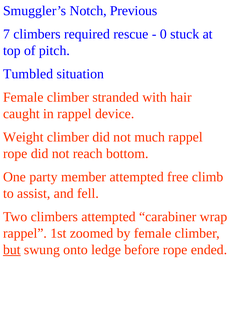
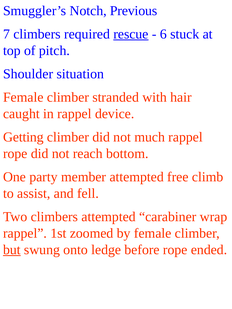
rescue underline: none -> present
0: 0 -> 6
Tumbled: Tumbled -> Shoulder
Weight: Weight -> Getting
